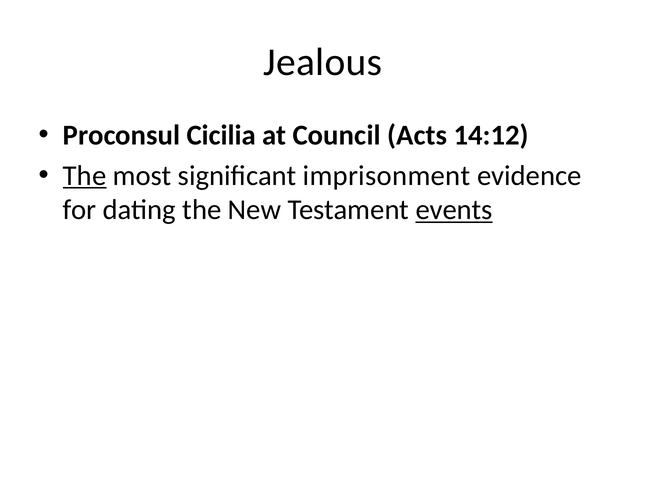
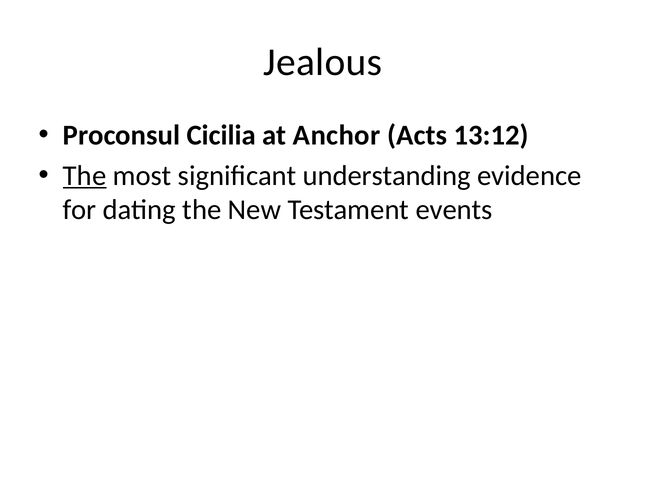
Council: Council -> Anchor
14:12: 14:12 -> 13:12
imprisonment: imprisonment -> understanding
events underline: present -> none
